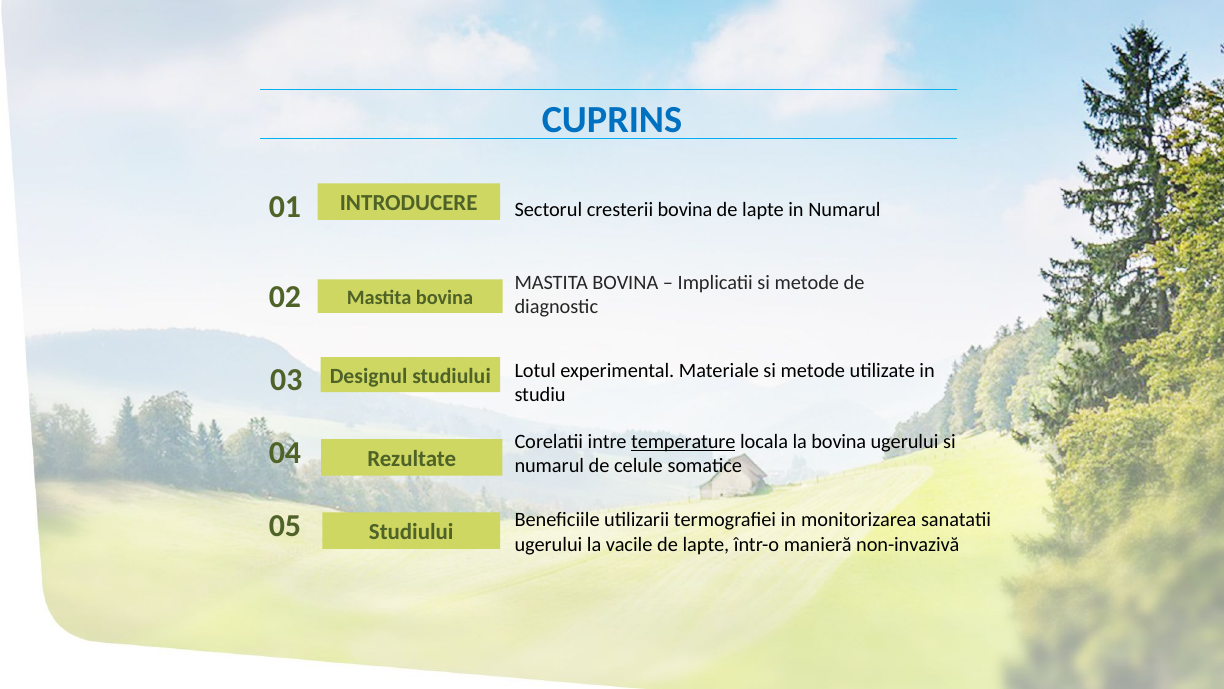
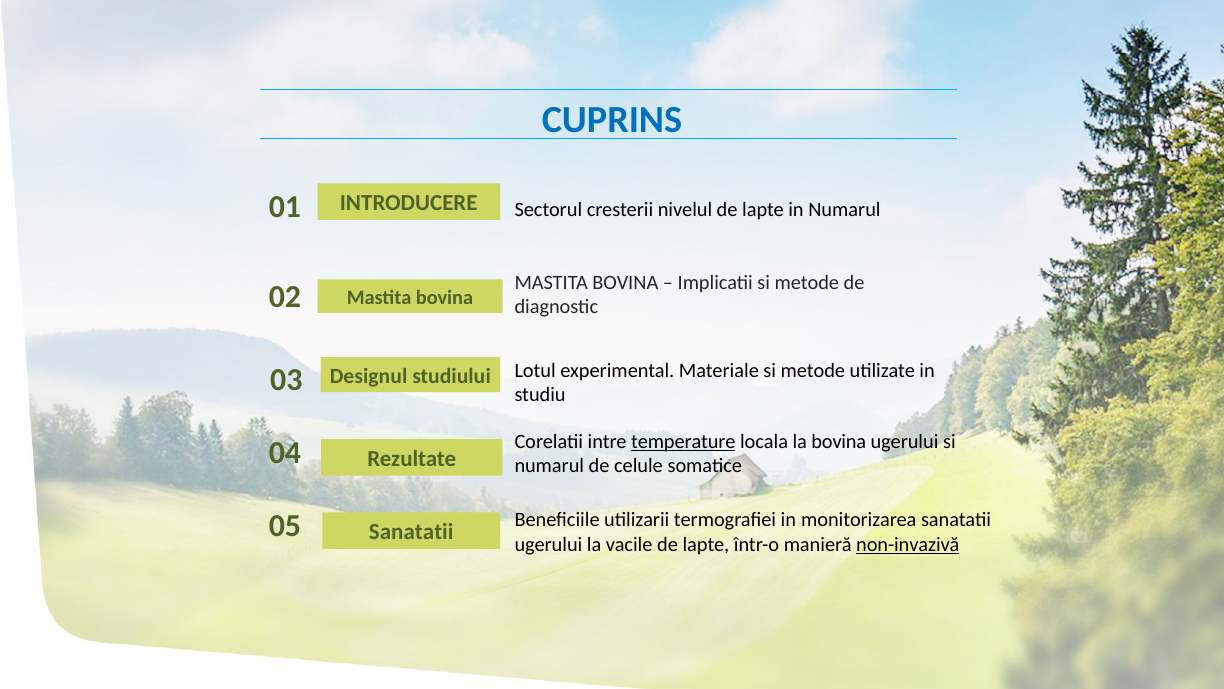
cresterii bovina: bovina -> nivelul
05 Studiului: Studiului -> Sanatatii
non-invazivă underline: none -> present
